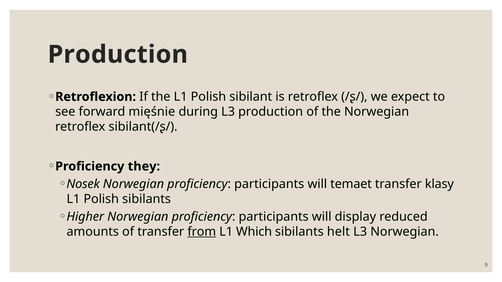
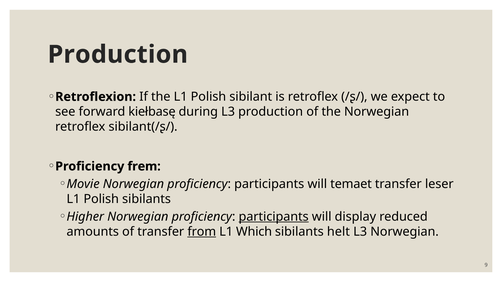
mięśnie: mięśnie -> kiełbasę
they: they -> frem
Nosek: Nosek -> Movie
klasy: klasy -> leser
participants at (274, 217) underline: none -> present
